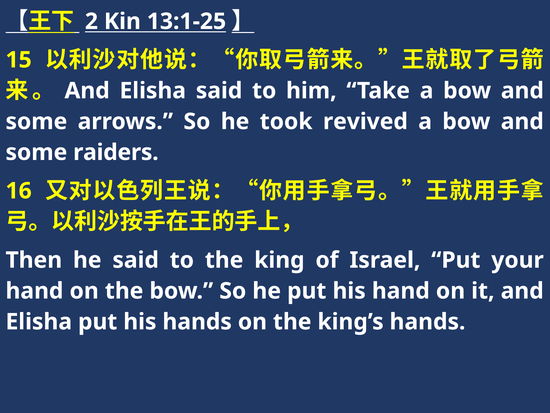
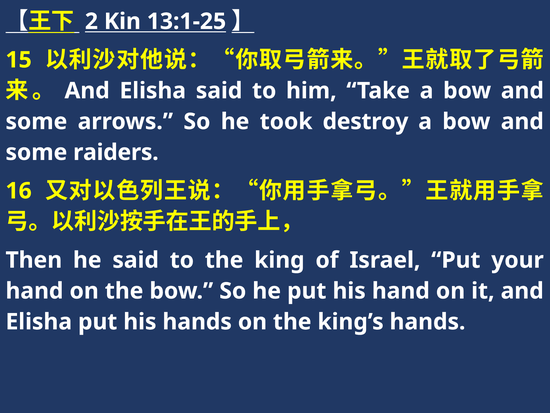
revived: revived -> destroy
